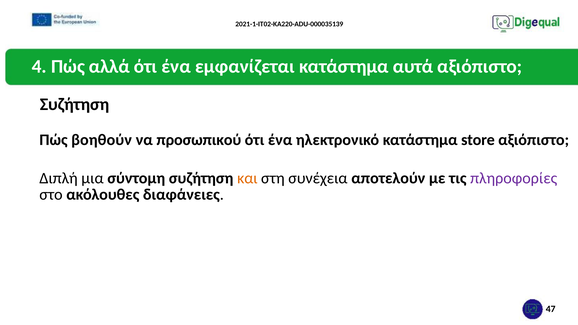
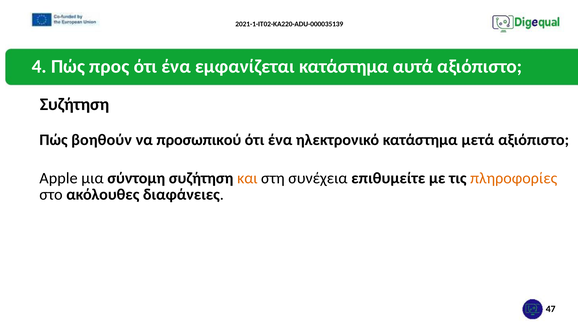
αλλά: αλλά -> προς
store: store -> μετά
Διπλή: Διπλή -> Apple
αποτελούν: αποτελούν -> επιθυμείτε
πληροφορίες colour: purple -> orange
